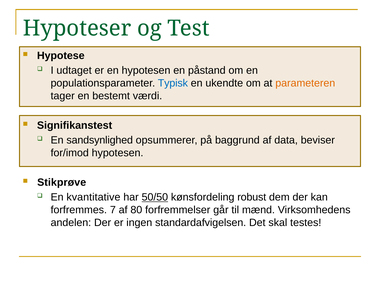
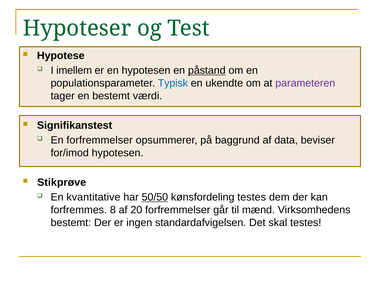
udtaget: udtaget -> imellem
påstand underline: none -> present
parameteren colour: orange -> purple
En sandsynlighed: sandsynlighed -> forfremmelser
kønsfordeling robust: robust -> testes
7: 7 -> 8
80: 80 -> 20
andelen at (71, 223): andelen -> bestemt
